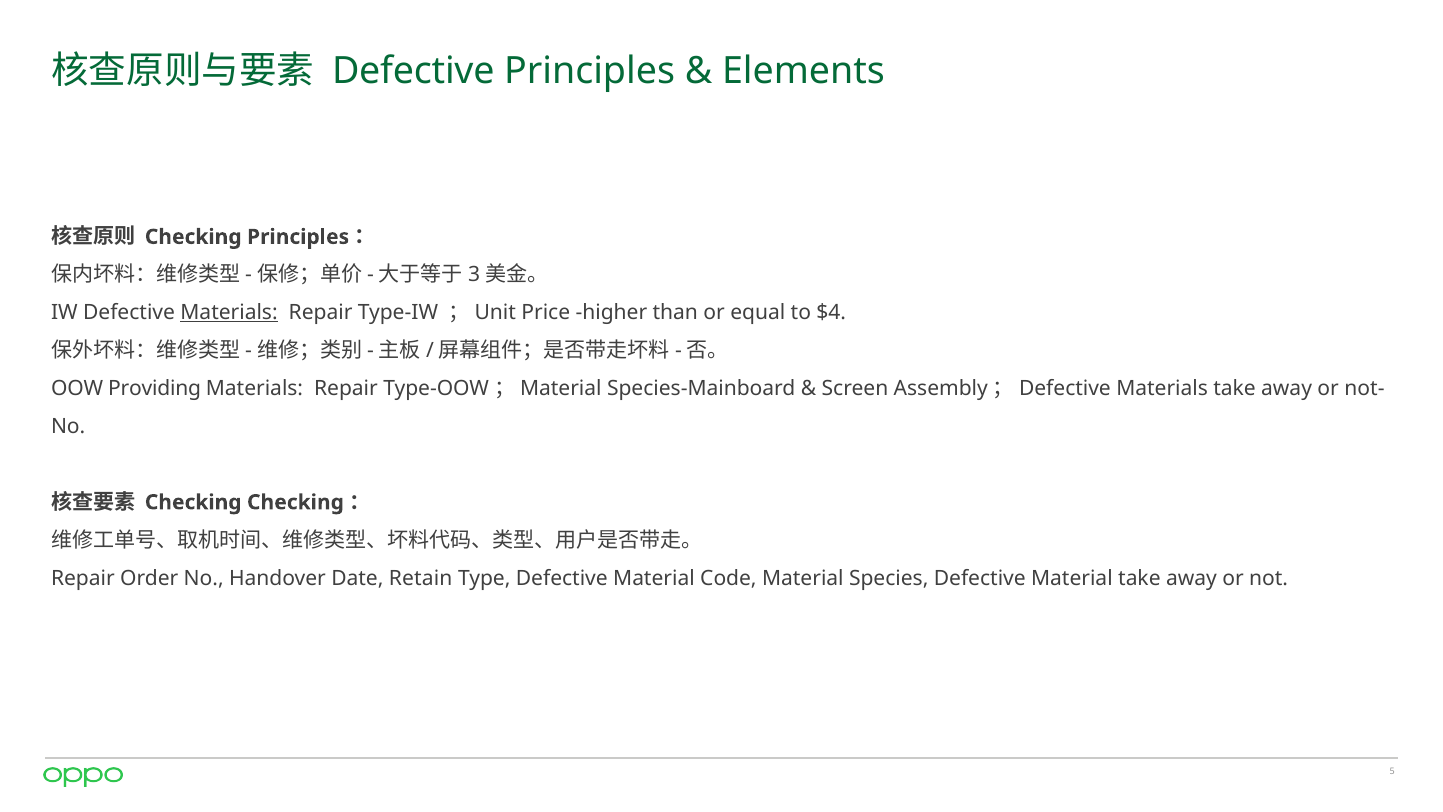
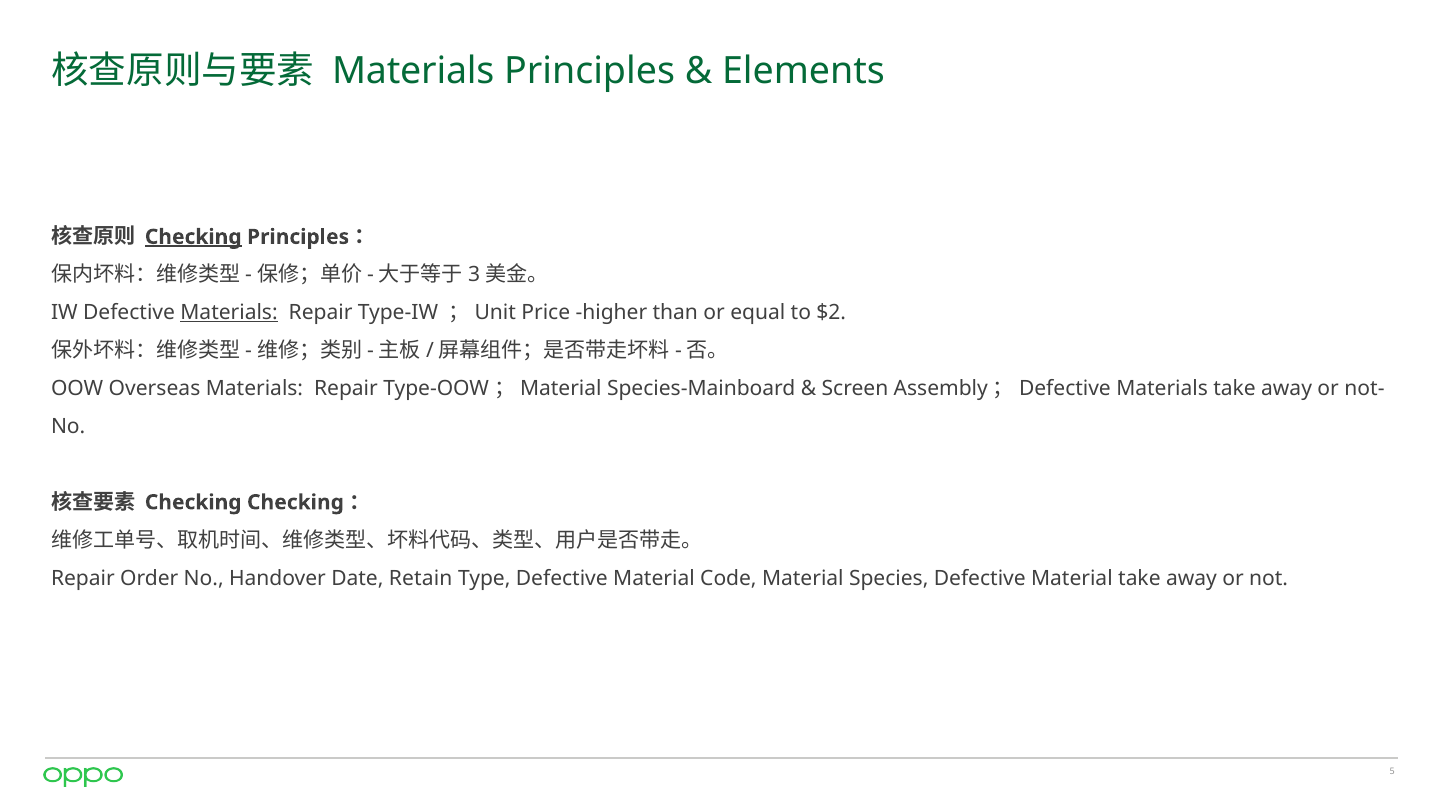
Defective at (413, 72): Defective -> Materials
Checking at (193, 237) underline: none -> present
$4: $4 -> $2
Providing: Providing -> Overseas
